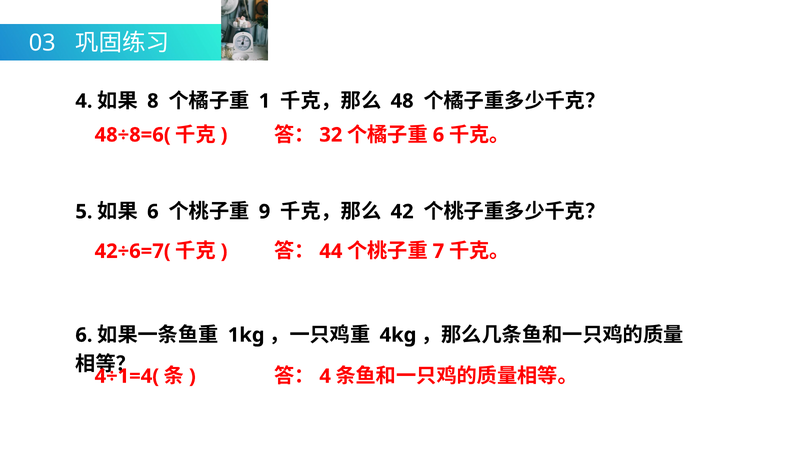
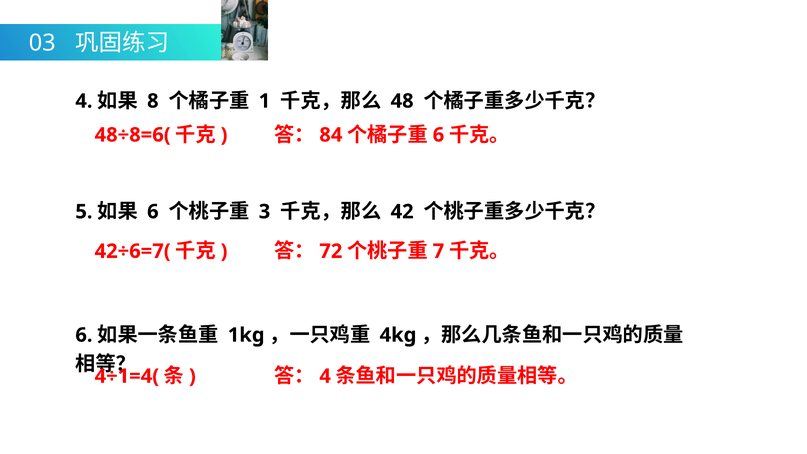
32: 32 -> 84
9: 9 -> 3
44: 44 -> 72
